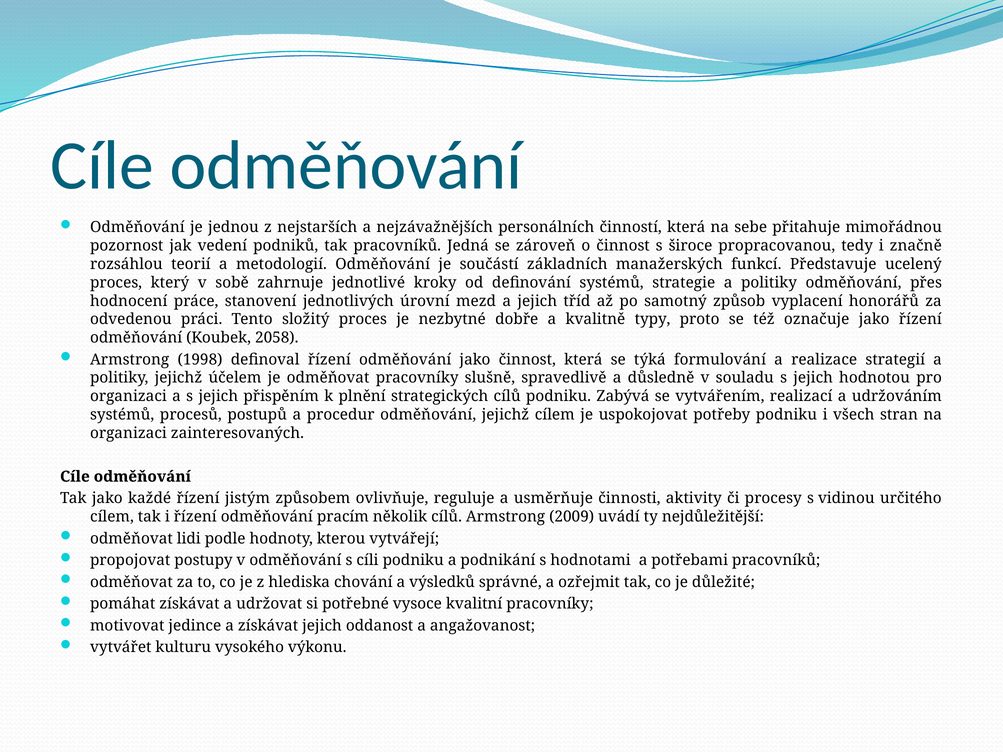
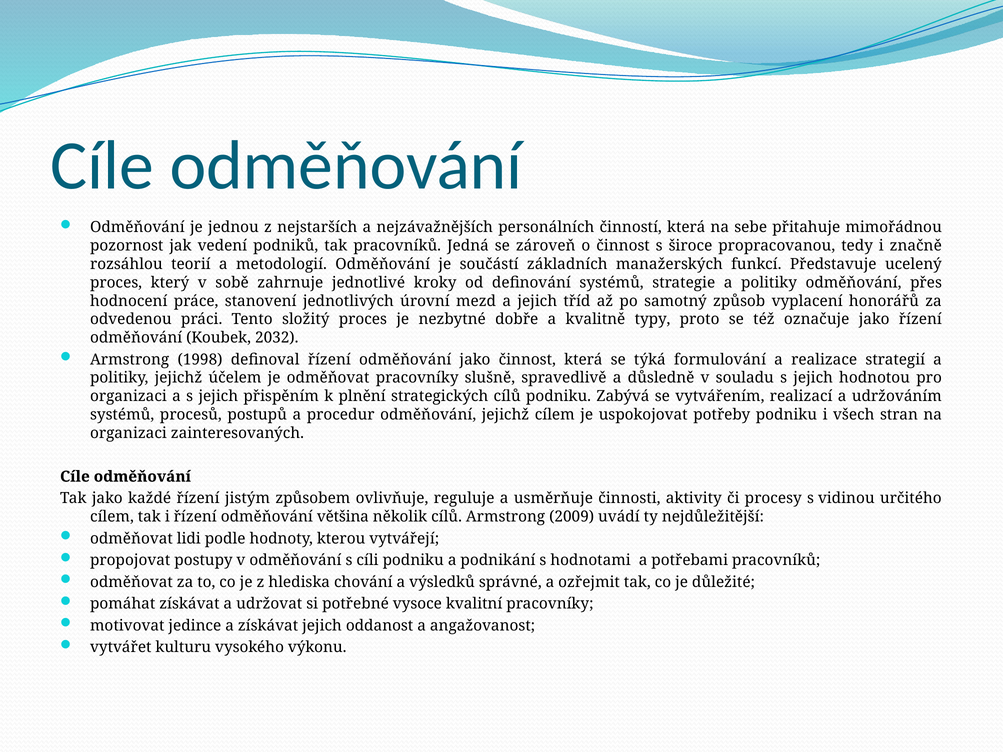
2058: 2058 -> 2032
pracím: pracím -> většina
